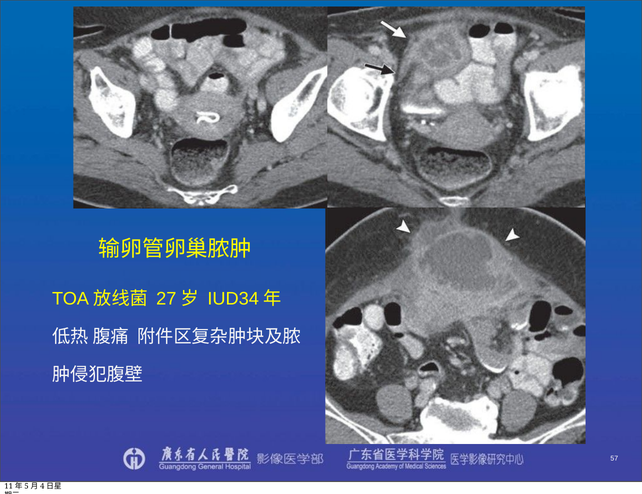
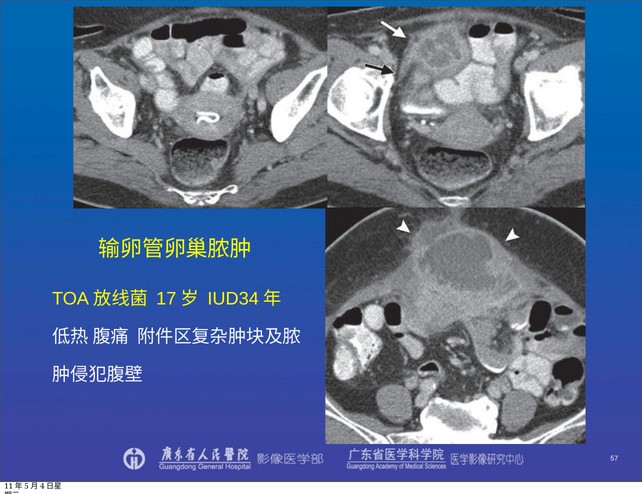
27: 27 -> 17
